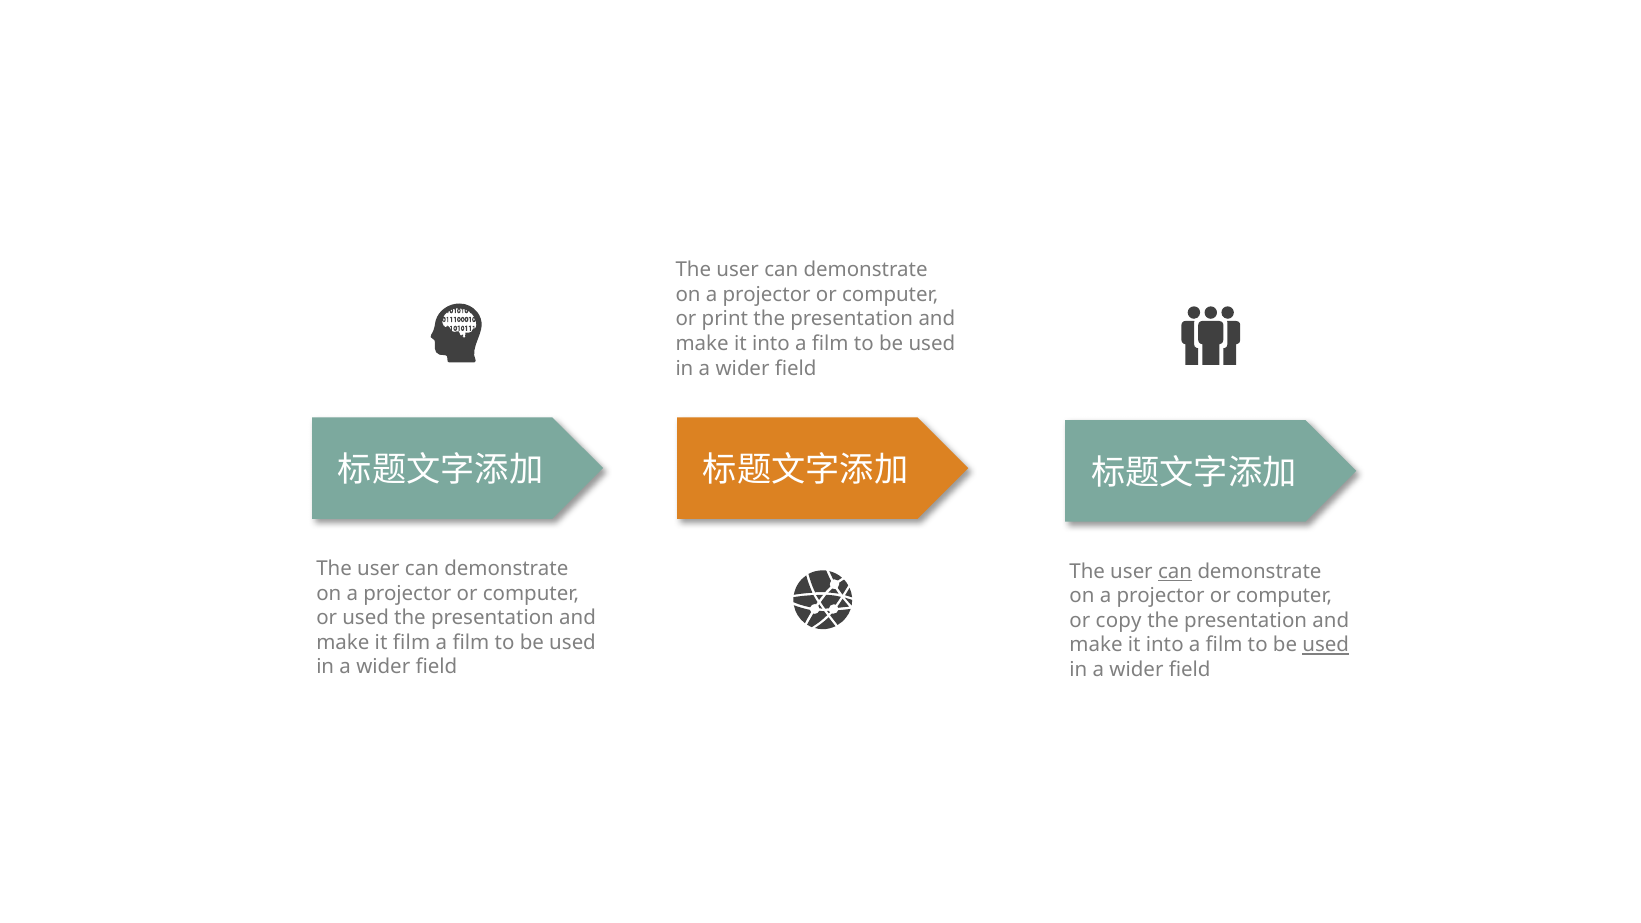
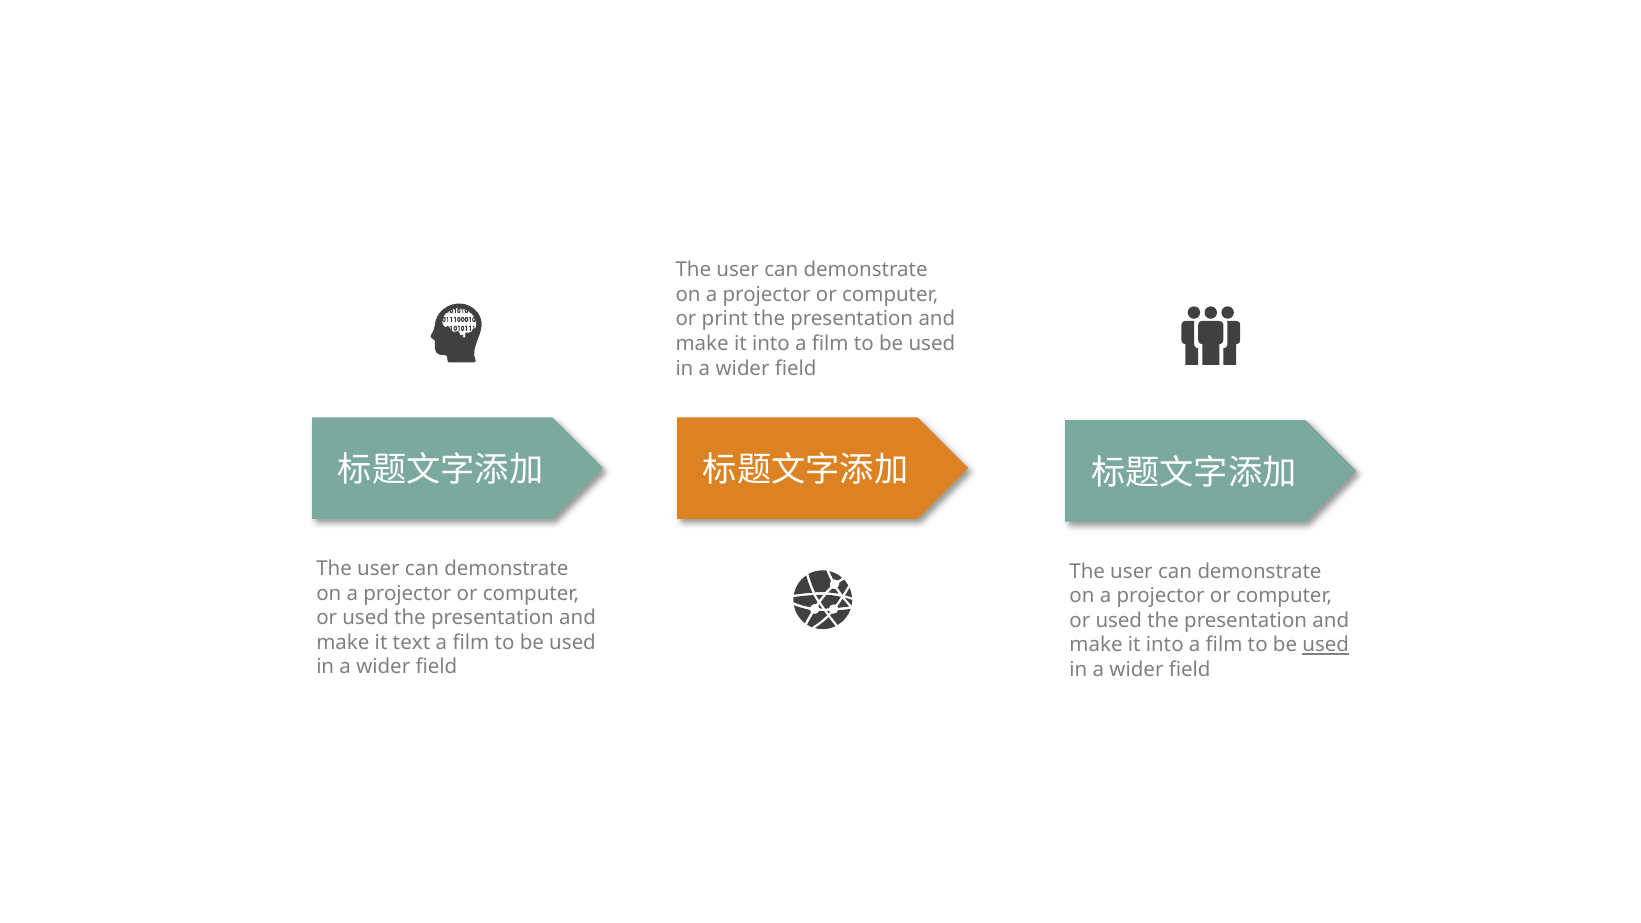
can at (1175, 571) underline: present -> none
copy at (1119, 621): copy -> used
it film: film -> text
